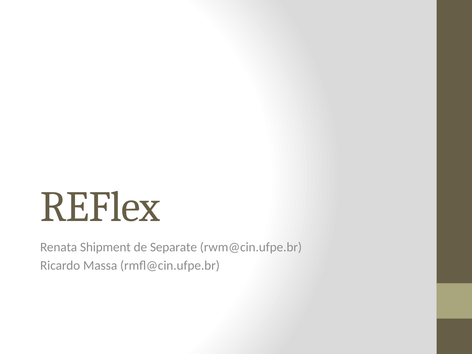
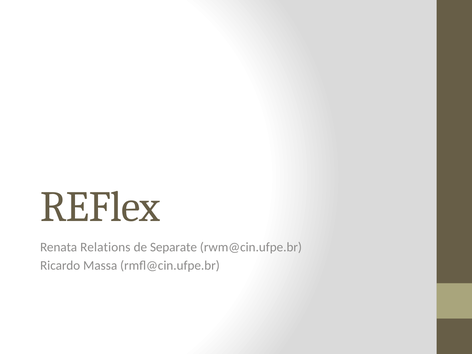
Shipment: Shipment -> Relations
